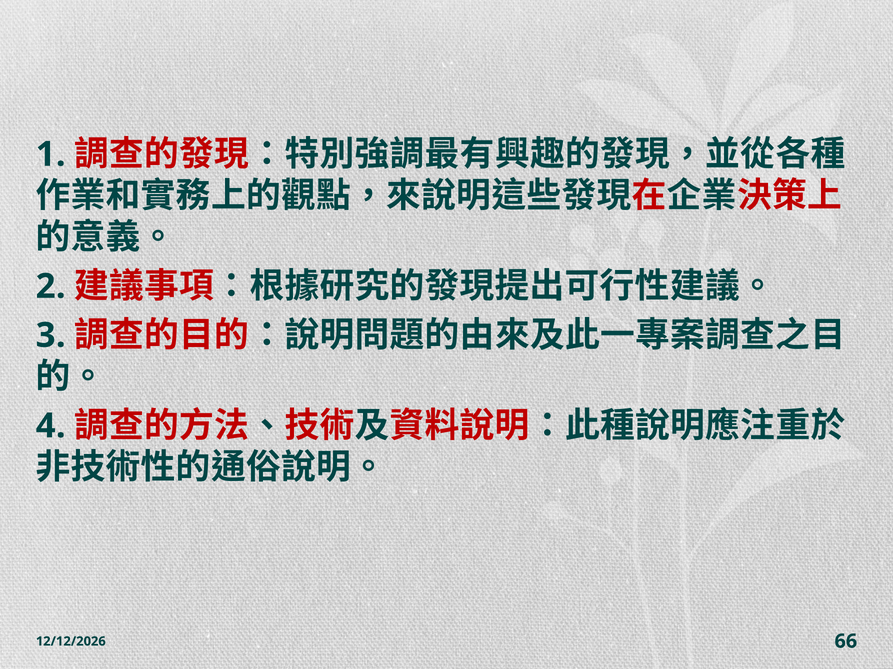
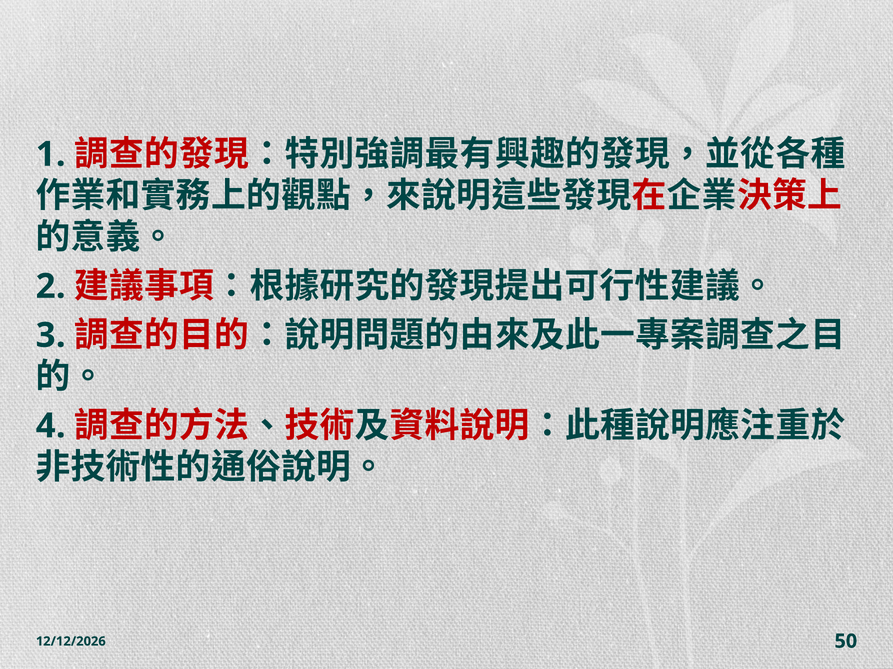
66: 66 -> 50
